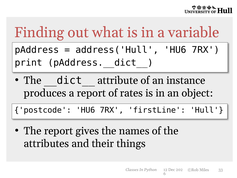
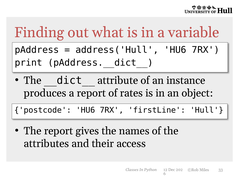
things: things -> access
